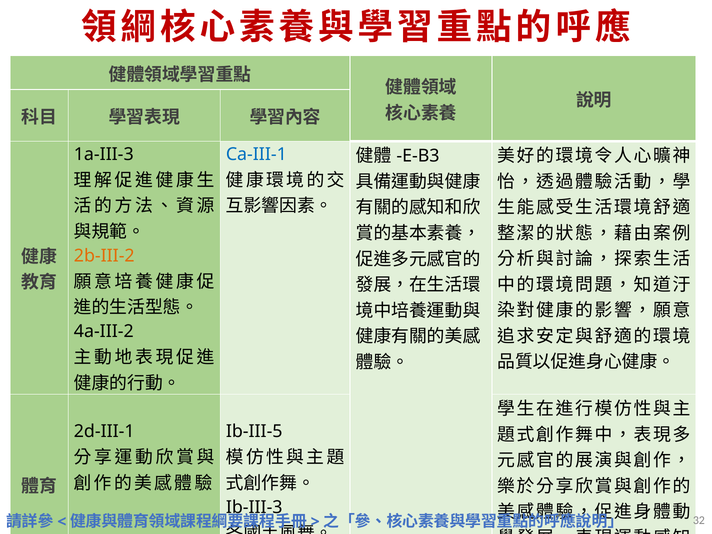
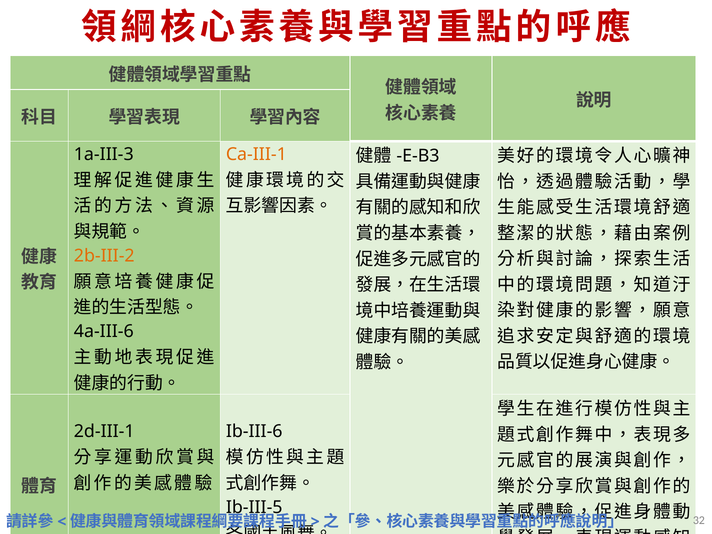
Ca-III-1 colour: blue -> orange
4a-III-2: 4a-III-2 -> 4a-III-6
Ib-III-5: Ib-III-5 -> Ib-III-6
Ib-III-3: Ib-III-3 -> Ib-III-5
